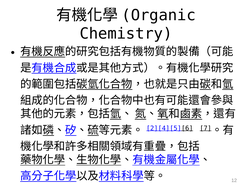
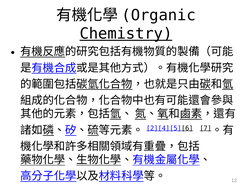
Chemistry underline: none -> present
